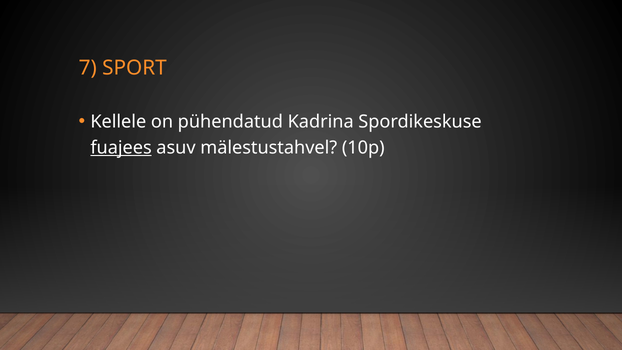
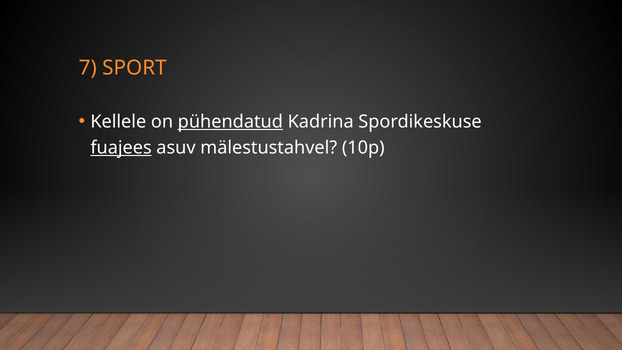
pühendatud underline: none -> present
